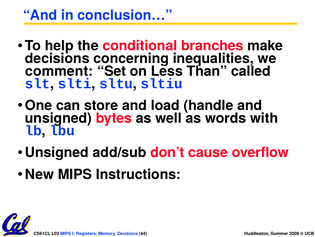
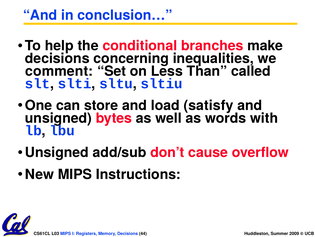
handle: handle -> satisfy
